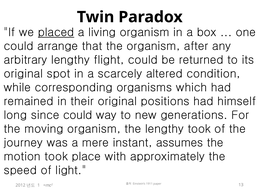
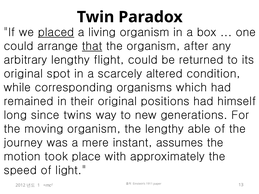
that underline: none -> present
since could: could -> twins
lengthy took: took -> able
